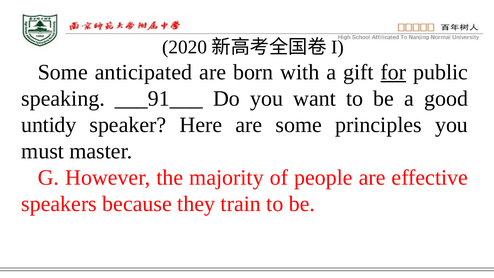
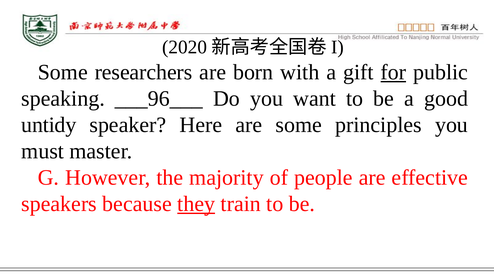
anticipated: anticipated -> researchers
___91___: ___91___ -> ___96___
they underline: none -> present
